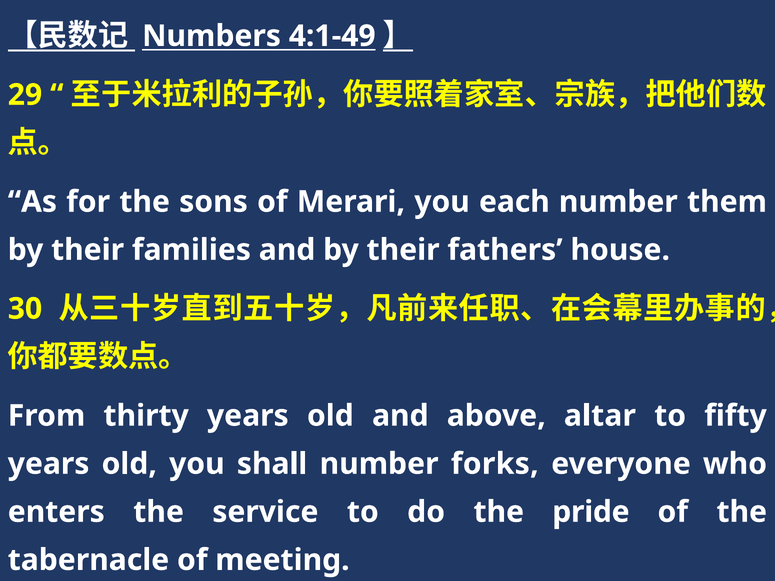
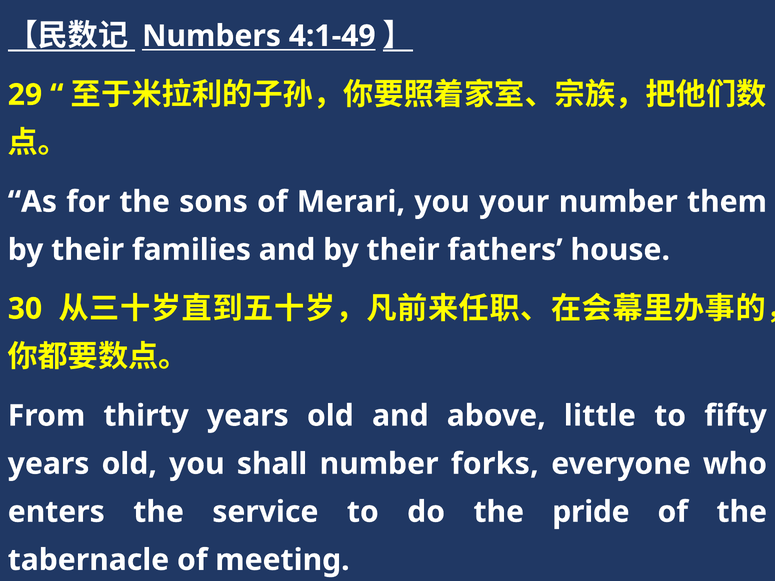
each: each -> your
altar: altar -> little
